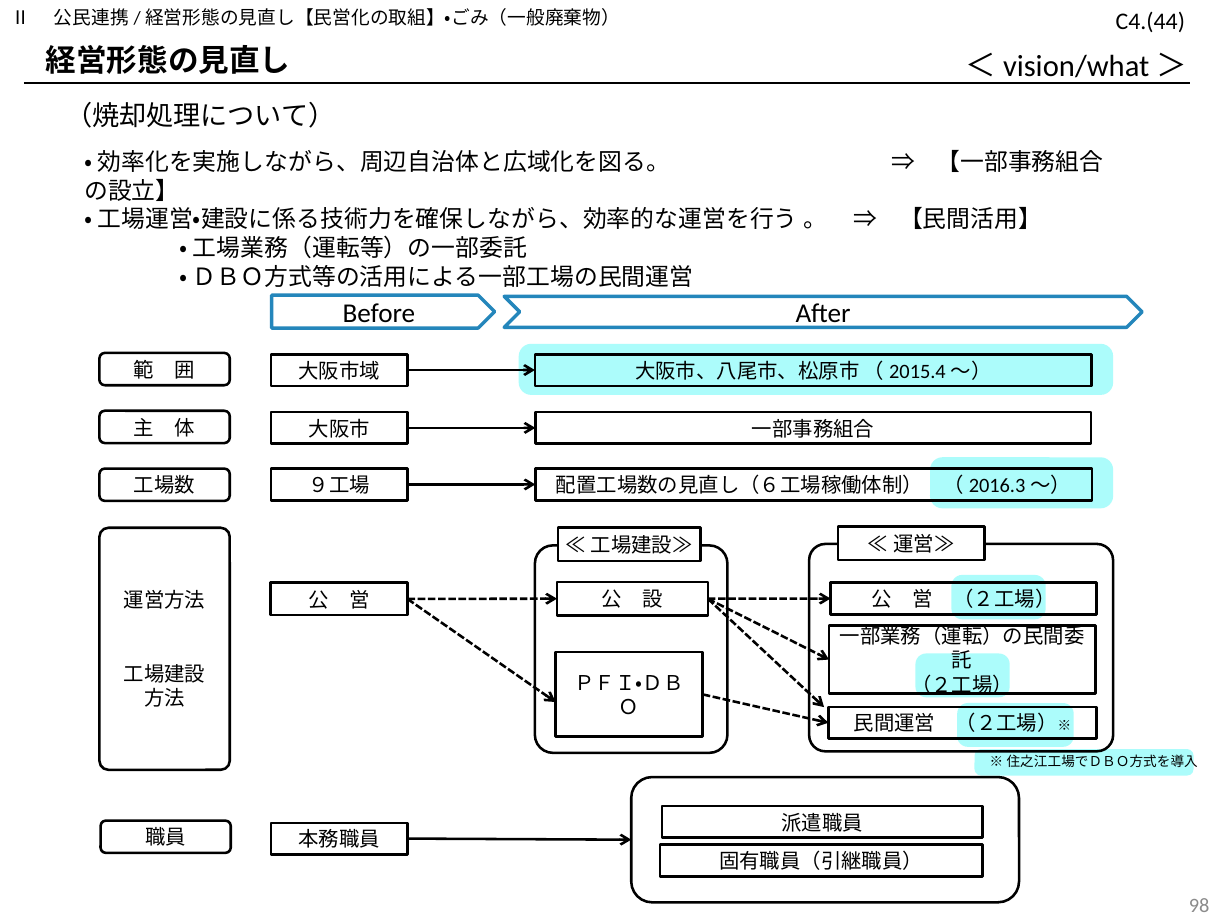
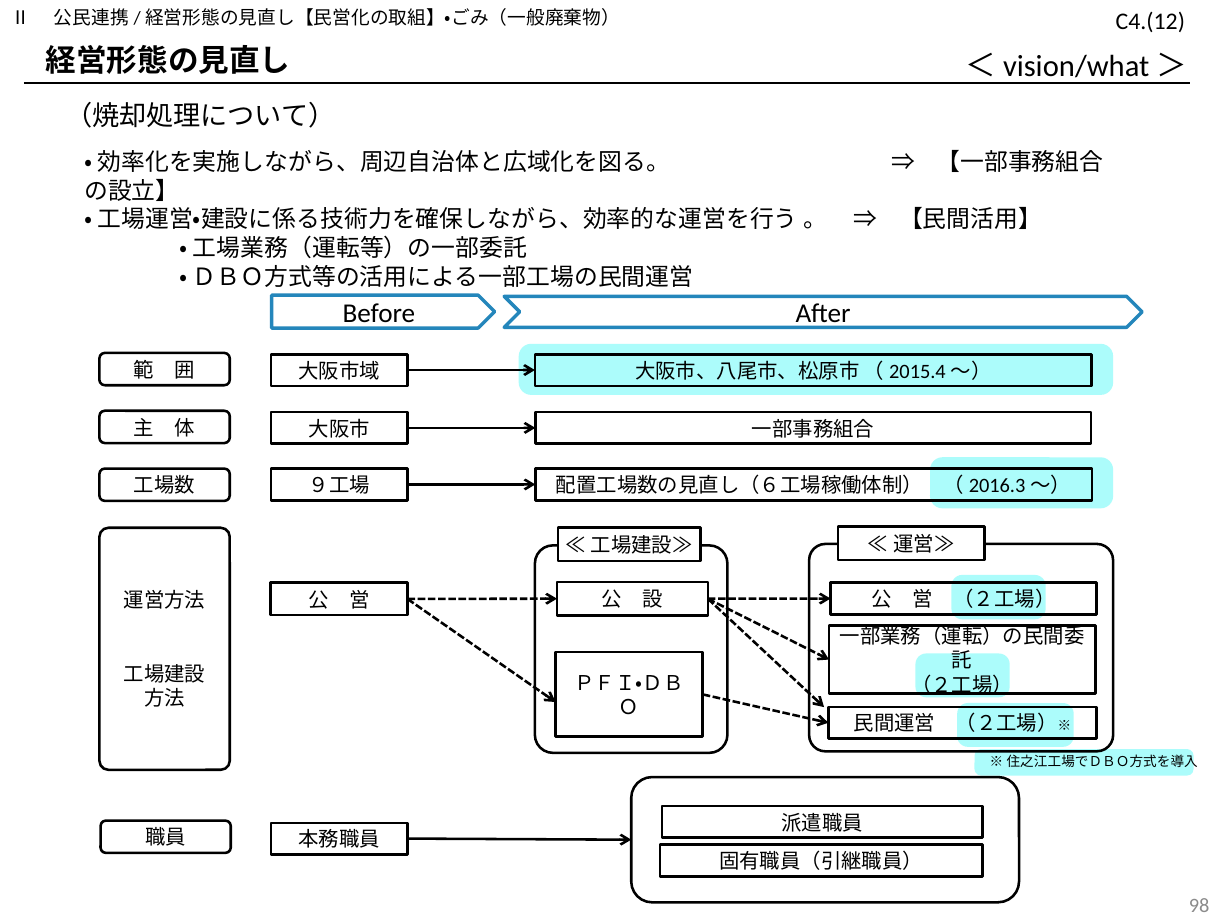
C4.(44: C4.(44 -> C4.(12
